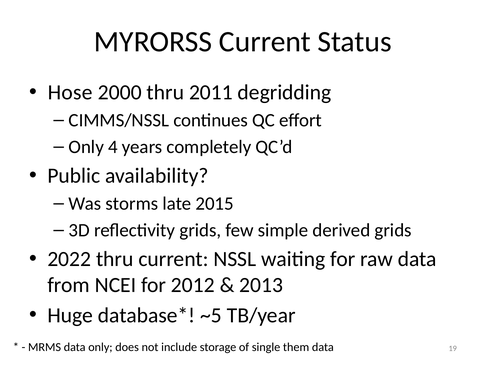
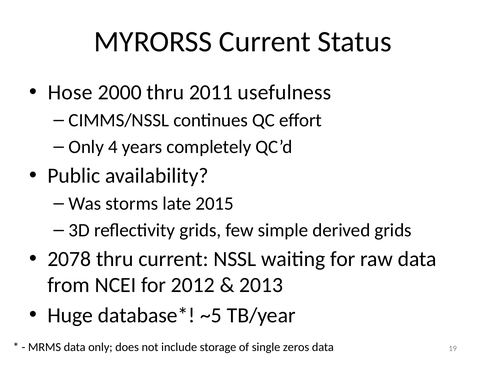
degridding: degridding -> usefulness
2022: 2022 -> 2078
them: them -> zeros
